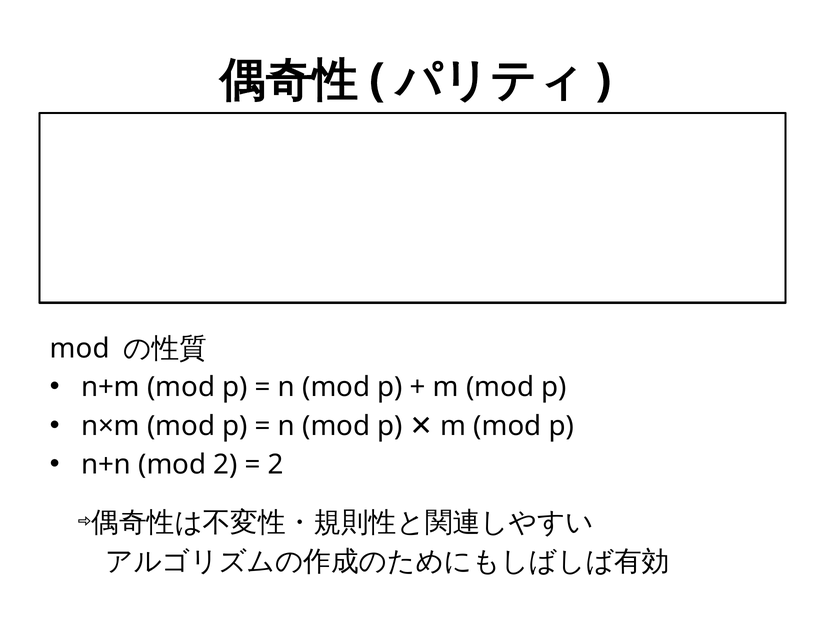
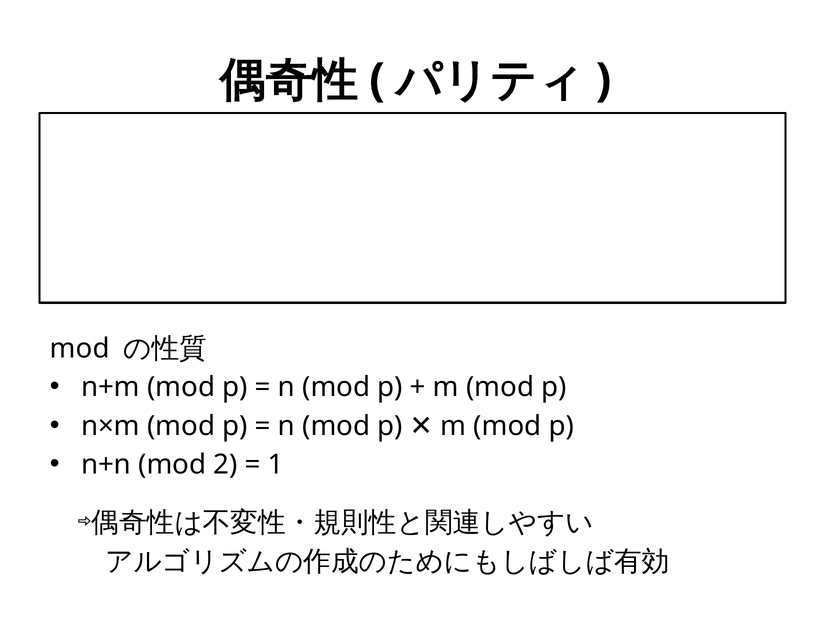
2 at (276, 465): 2 -> 1
